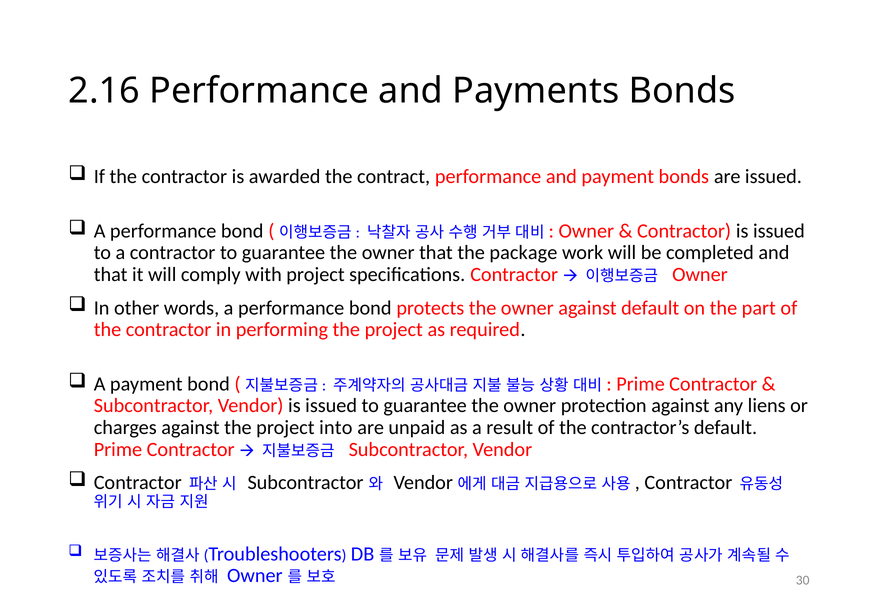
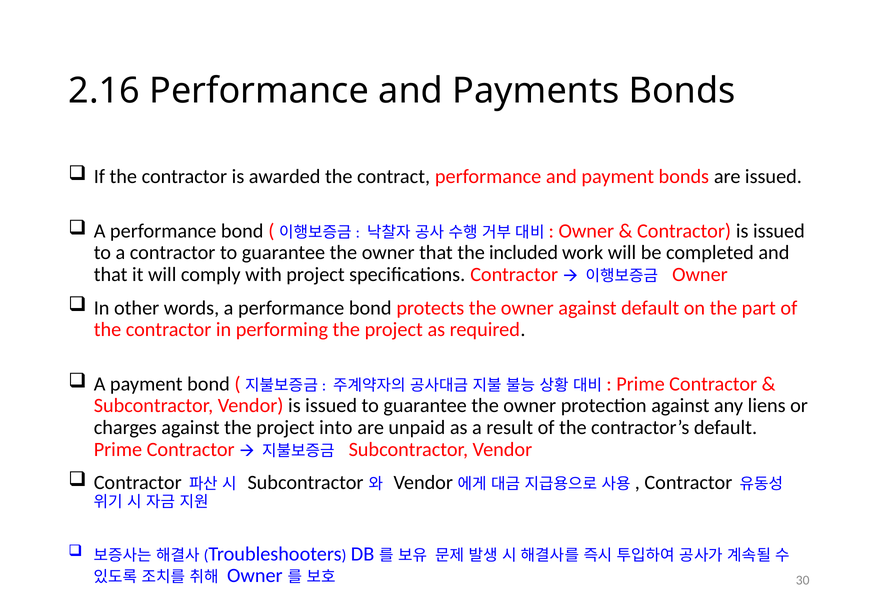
package: package -> included
